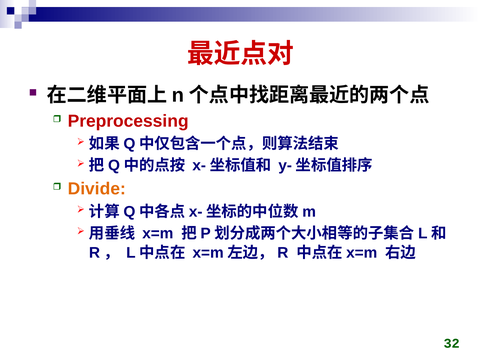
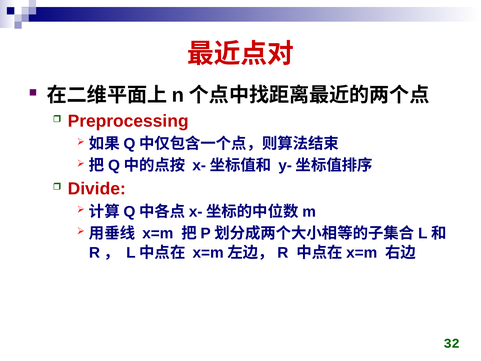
Divide colour: orange -> red
